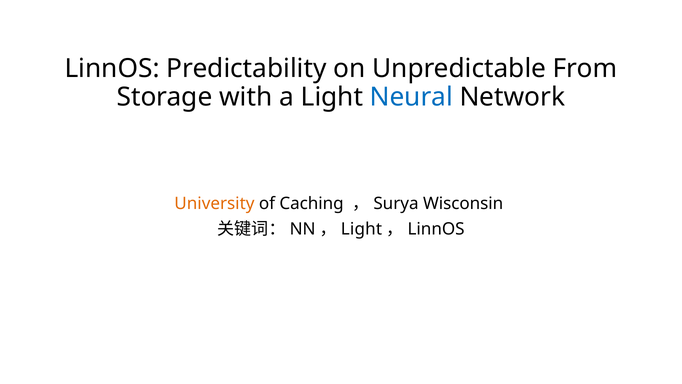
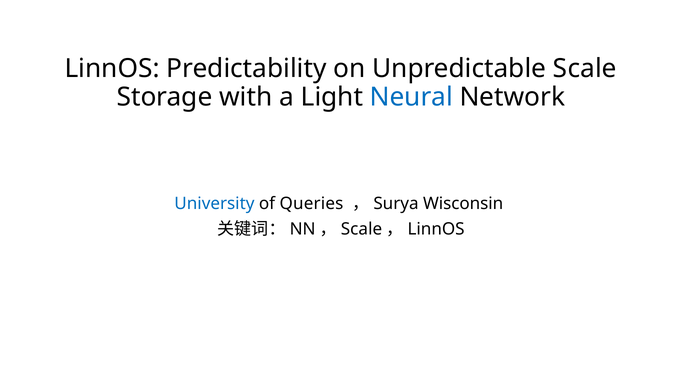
Unpredictable From: From -> Scale
University colour: orange -> blue
Caching: Caching -> Queries
Light at (361, 229): Light -> Scale
